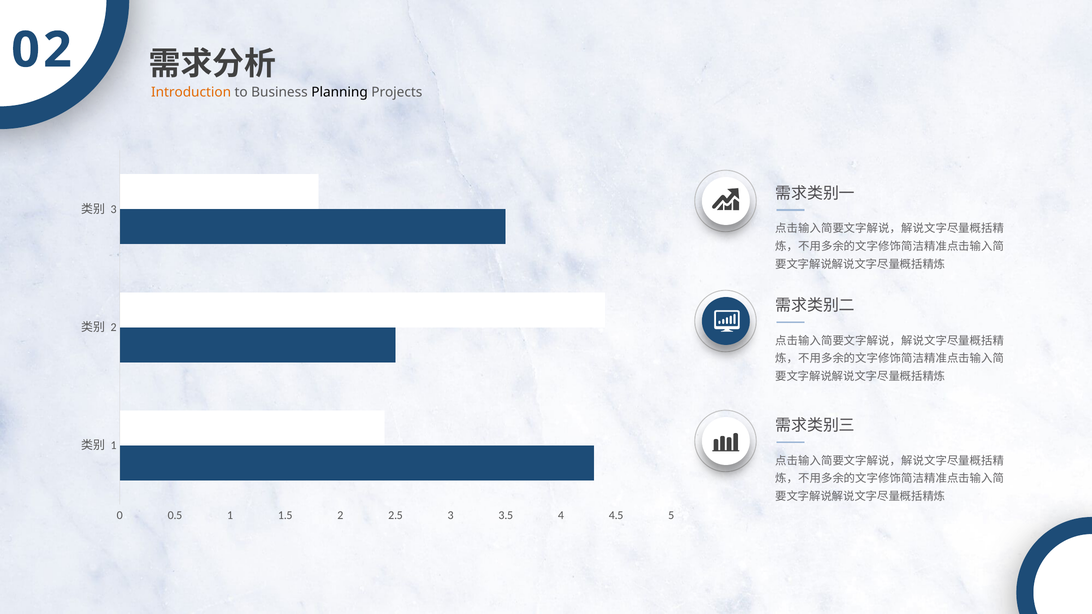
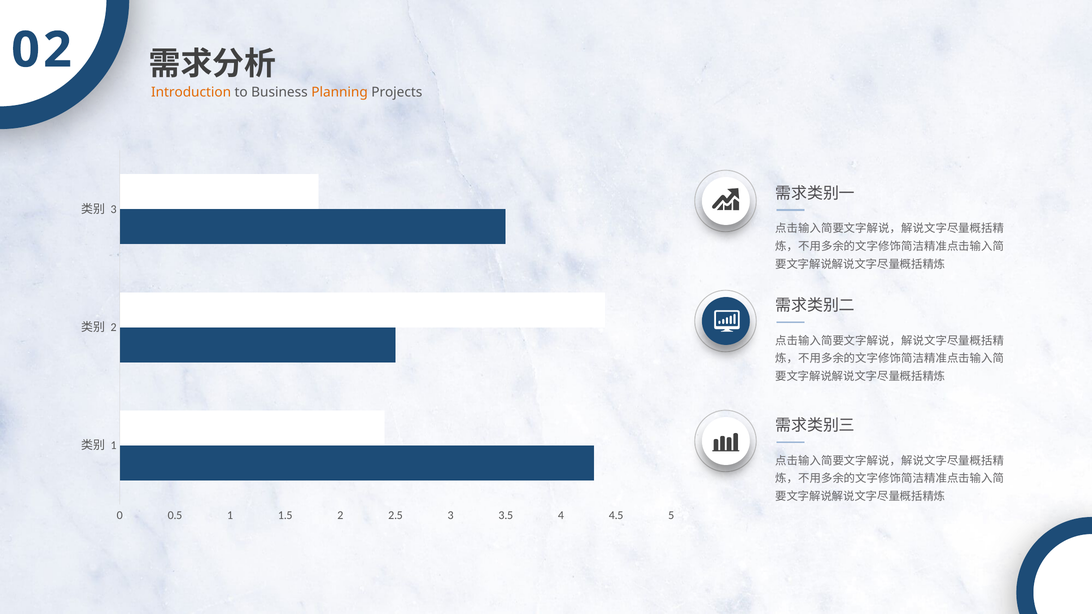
Planning colour: black -> orange
